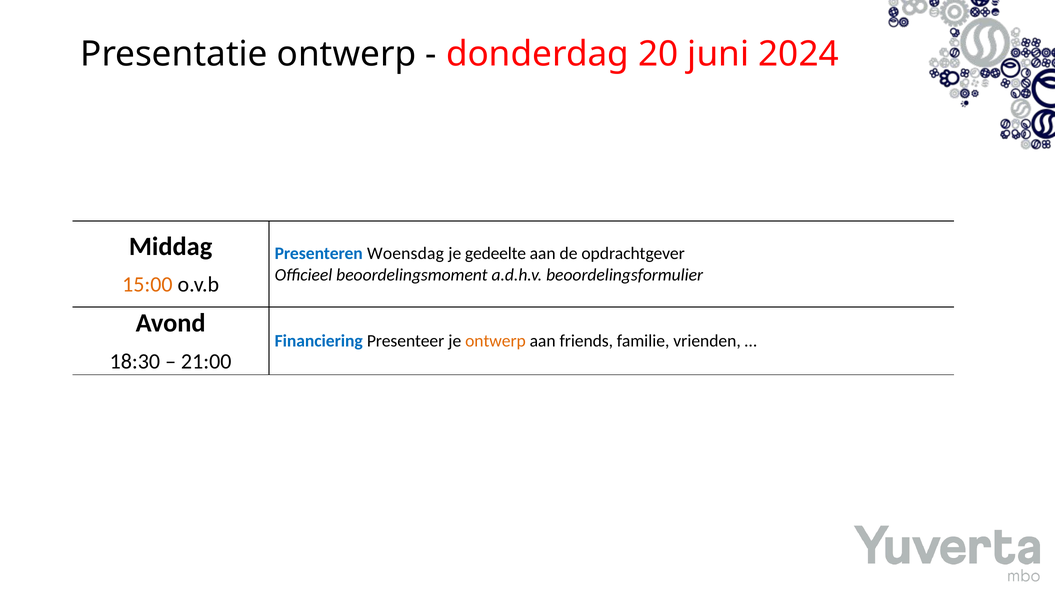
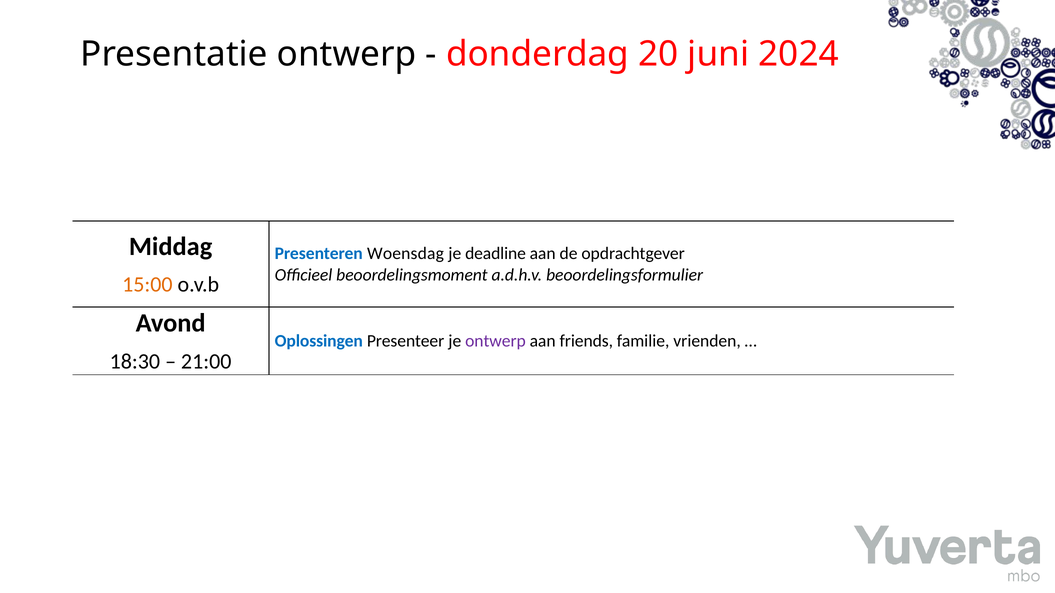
gedeelte: gedeelte -> deadline
Financiering: Financiering -> Oplossingen
ontwerp at (495, 341) colour: orange -> purple
